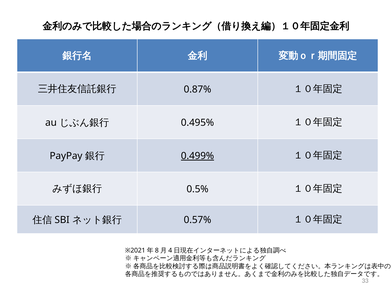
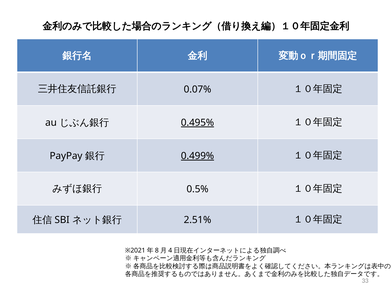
0.87%: 0.87% -> 0.07%
0.495% underline: none -> present
0.57%: 0.57% -> 2.51%
